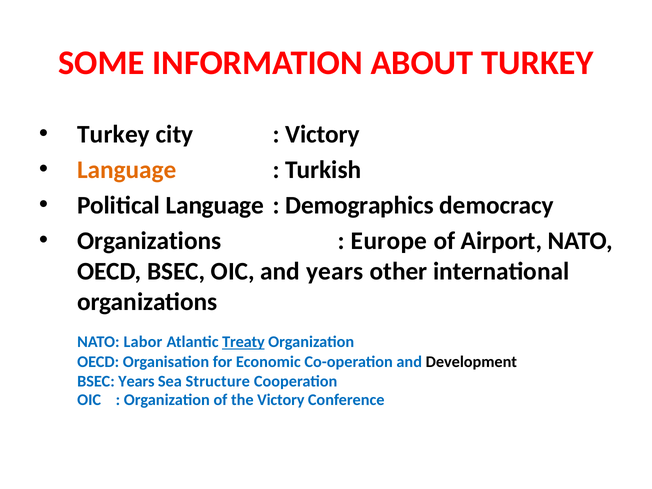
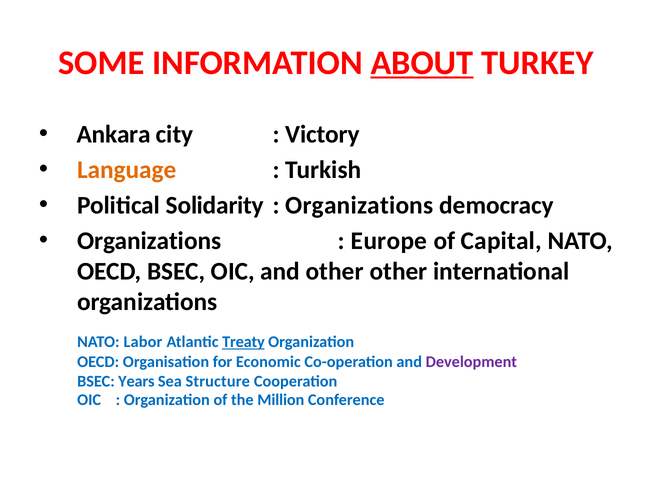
ABOUT underline: none -> present
Turkey at (114, 134): Turkey -> Ankara
Political Language: Language -> Solidarity
Demographics at (360, 205): Demographics -> Organizations
Airport: Airport -> Capital
and years: years -> other
Development colour: black -> purple
the Victory: Victory -> Million
